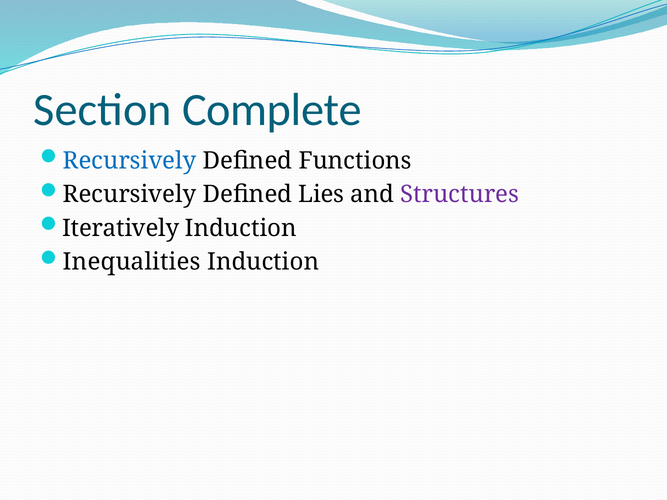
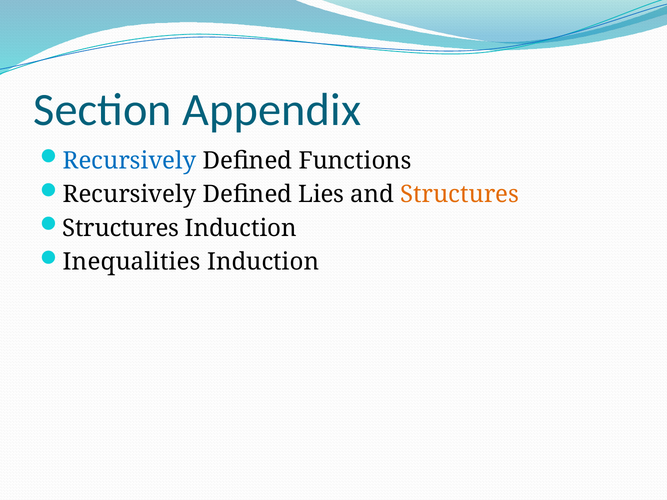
Complete: Complete -> Appendix
Structures at (460, 194) colour: purple -> orange
Iteratively at (121, 228): Iteratively -> Structures
